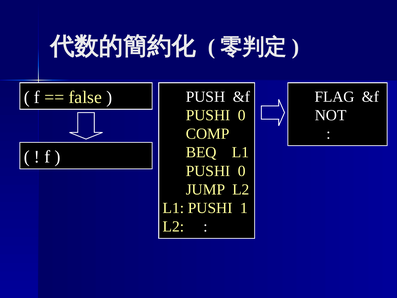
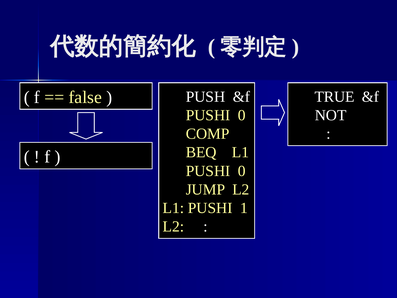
FLAG: FLAG -> TRUE
